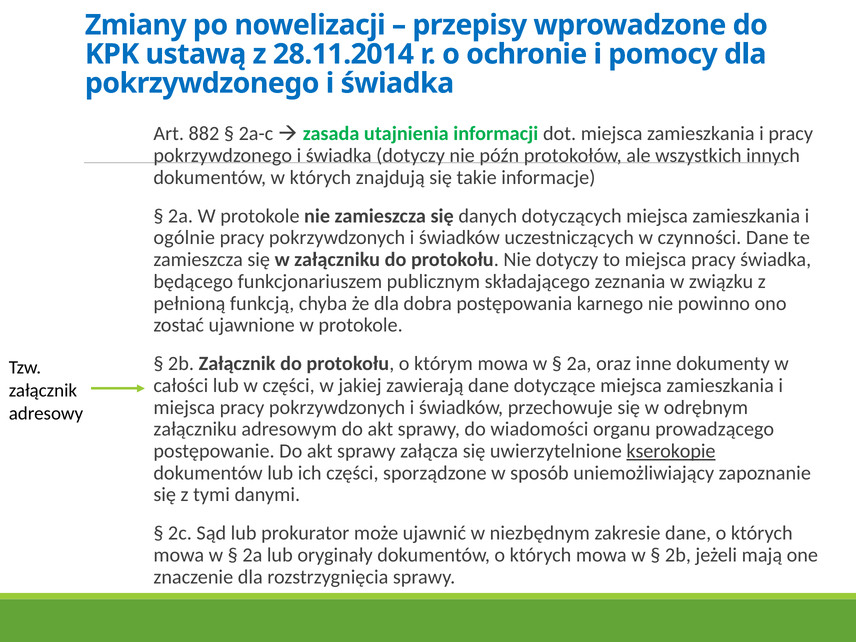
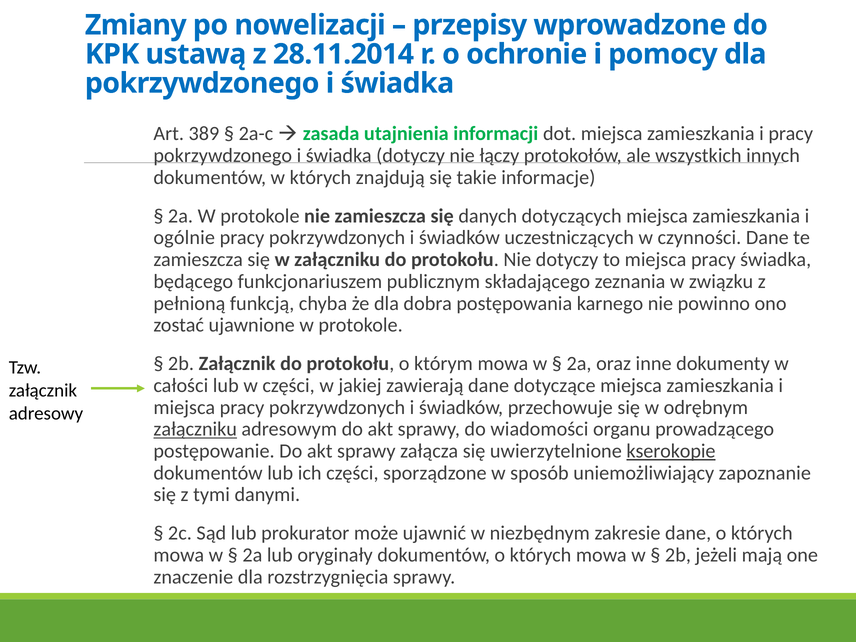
882: 882 -> 389
późn: późn -> łączy
załączniku at (195, 429) underline: none -> present
